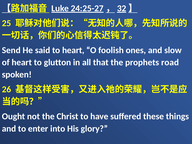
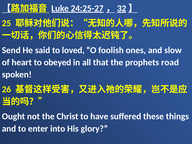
to heart: heart -> loved
glutton: glutton -> obeyed
